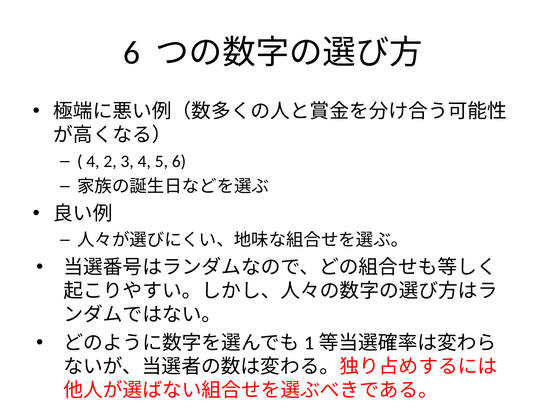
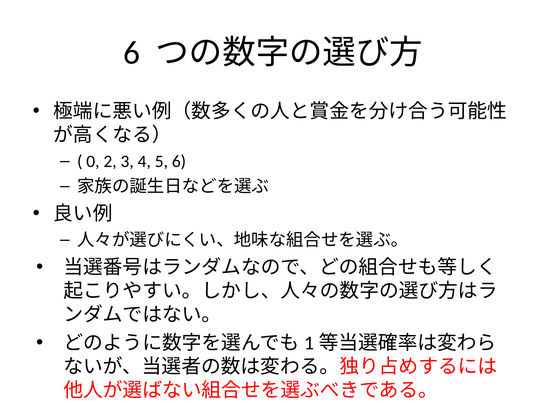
4 at (93, 162): 4 -> 0
